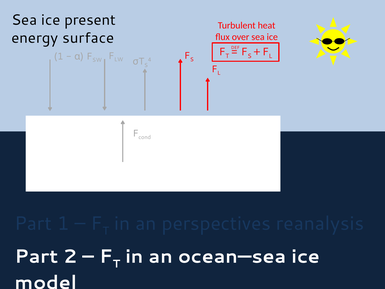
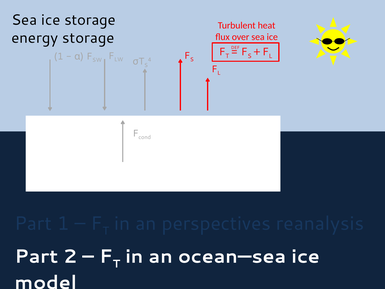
ice present: present -> storage
energy surface: surface -> storage
